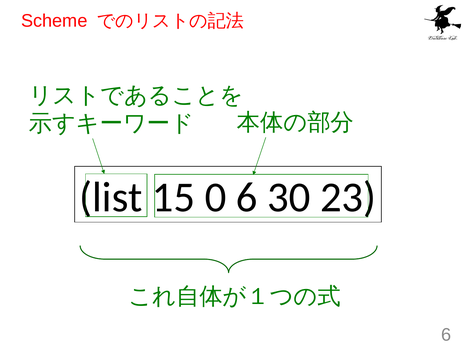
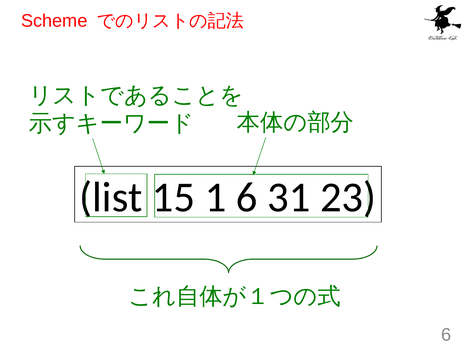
0: 0 -> 1
30: 30 -> 31
